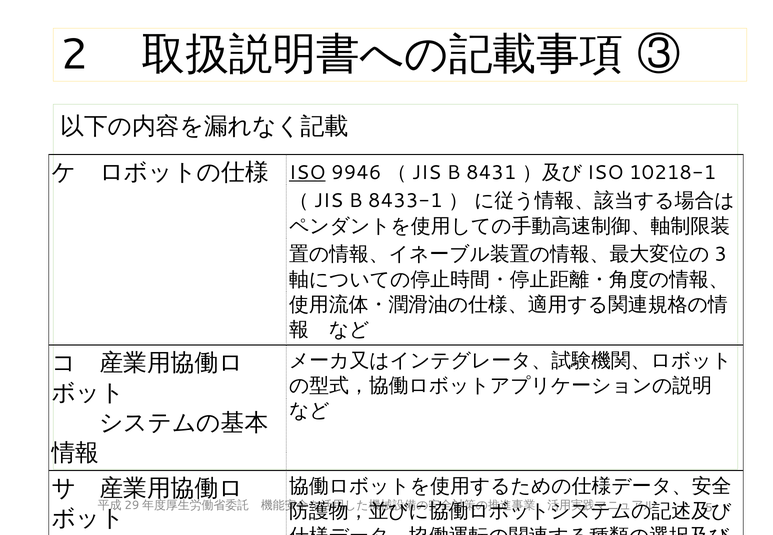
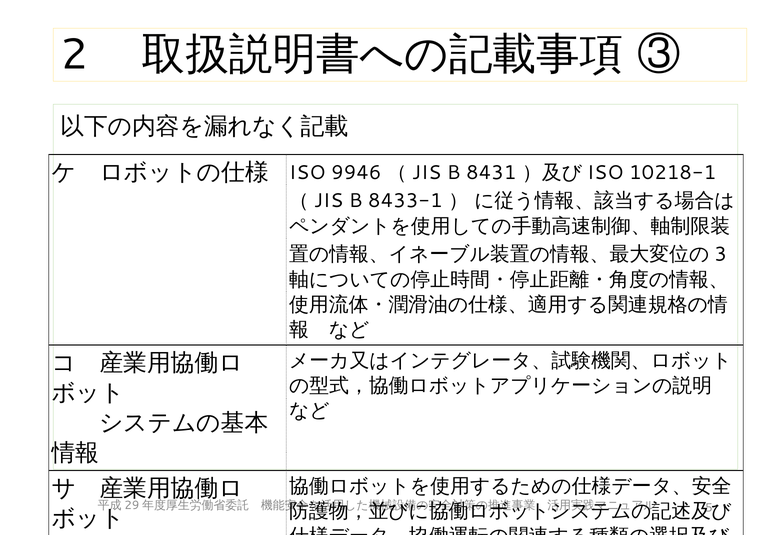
ISO underline: present -> none
